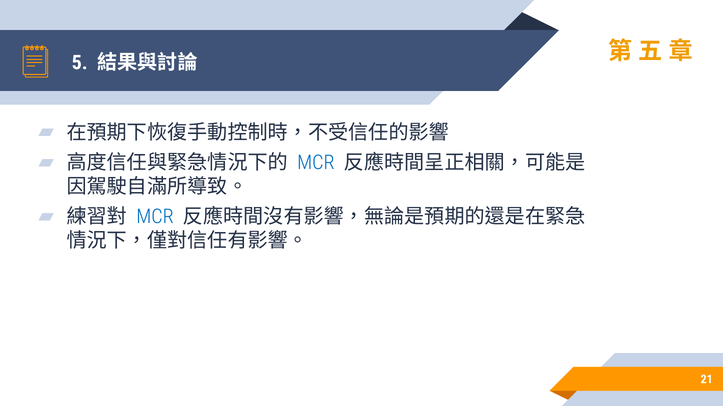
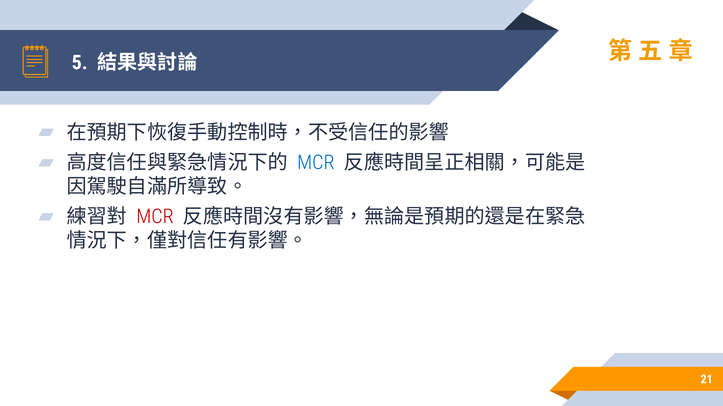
MCR at (155, 217) colour: blue -> red
